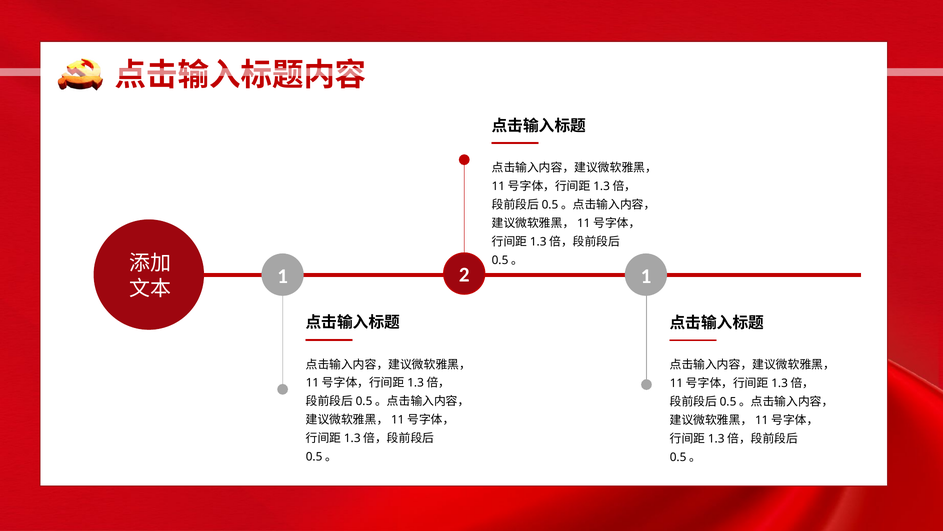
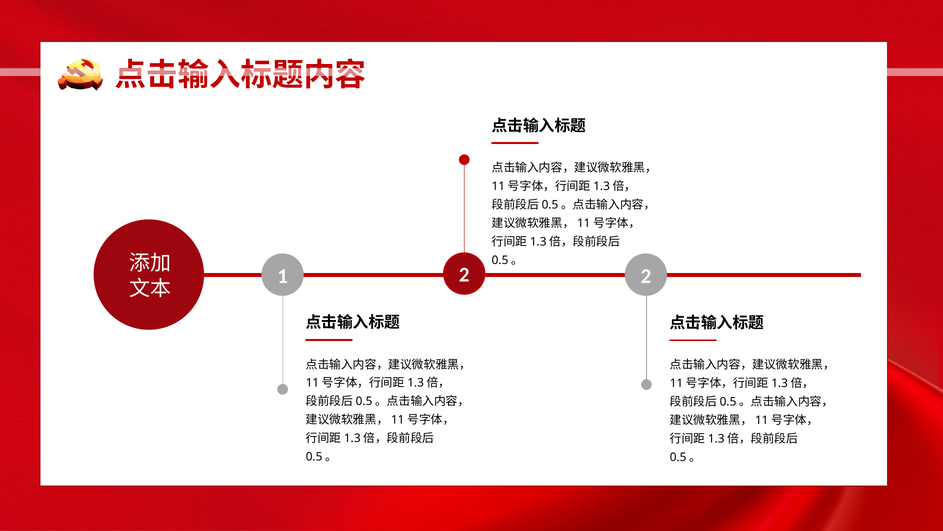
1 1: 1 -> 2
